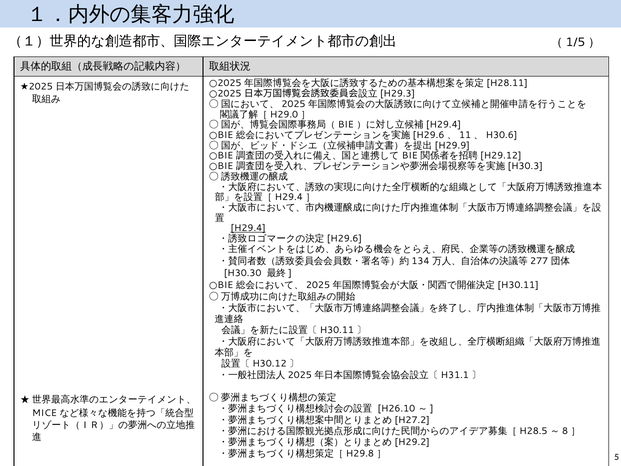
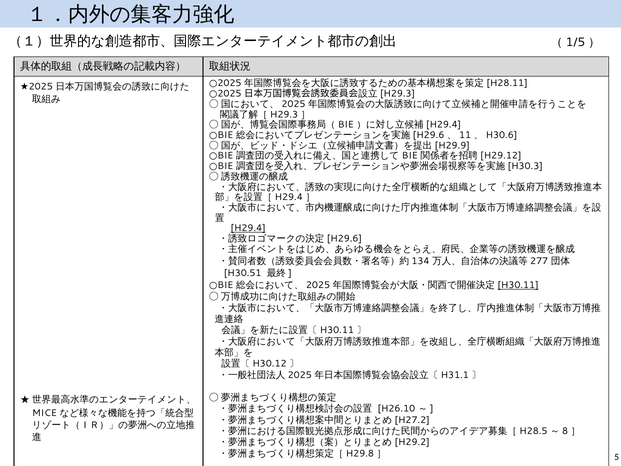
H29.0 at (284, 114): H29.0 -> H29.3
H30.30: H30.30 -> H30.51
H30.11 at (518, 285) underline: none -> present
